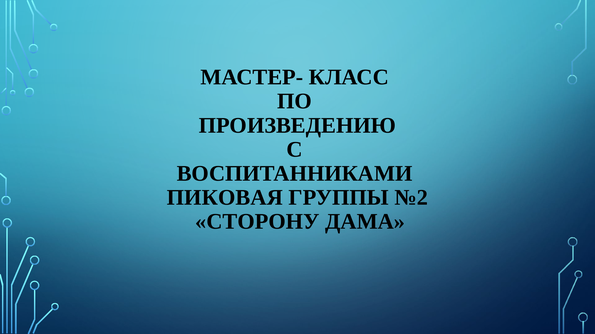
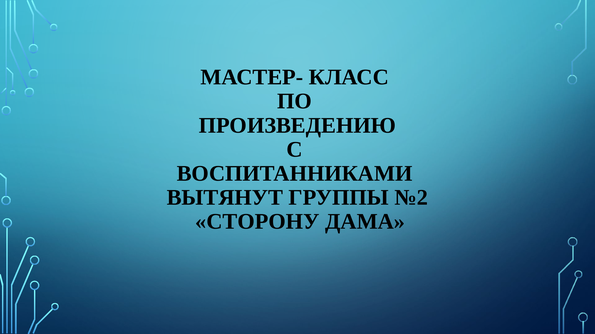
ПИКОВАЯ: ПИКОВАЯ -> ВЫТЯНУТ
